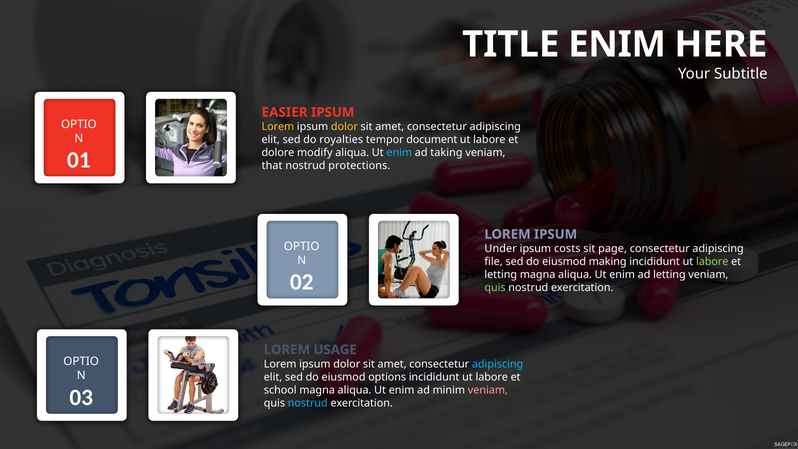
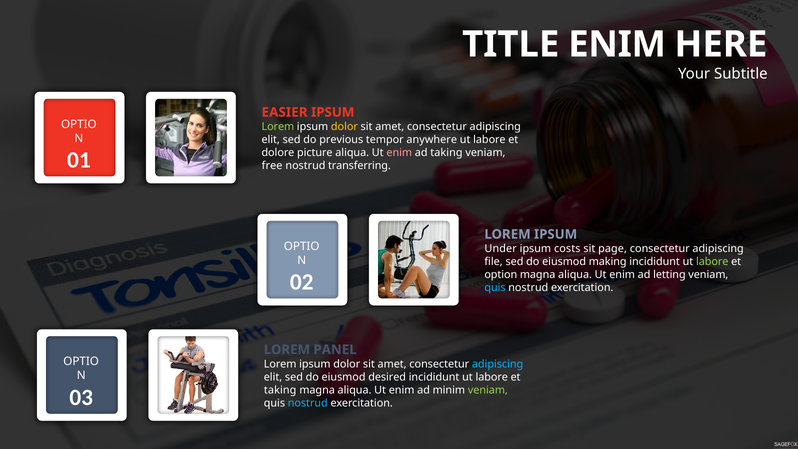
Lorem at (278, 127) colour: yellow -> light green
royalties: royalties -> previous
document: document -> anywhere
modify: modify -> picture
enim at (399, 153) colour: light blue -> pink
that: that -> free
protections: protections -> transferring
letting at (501, 274): letting -> option
quis at (495, 287) colour: light green -> light blue
USAGE: USAGE -> PANEL
options: options -> desired
school at (280, 390): school -> taking
veniam at (488, 390) colour: pink -> light green
